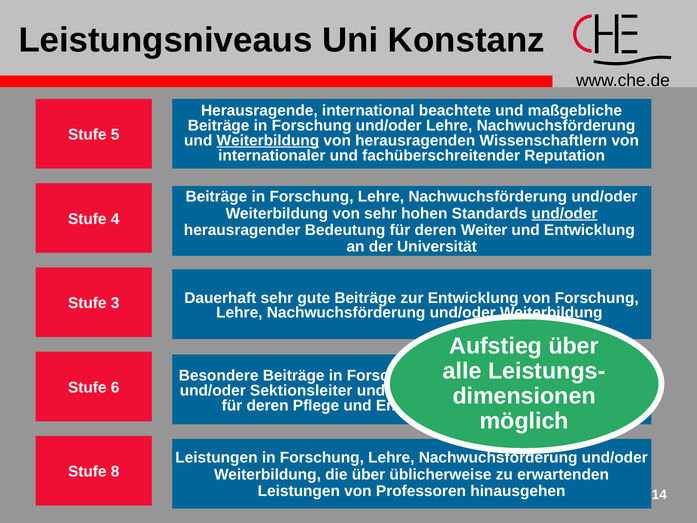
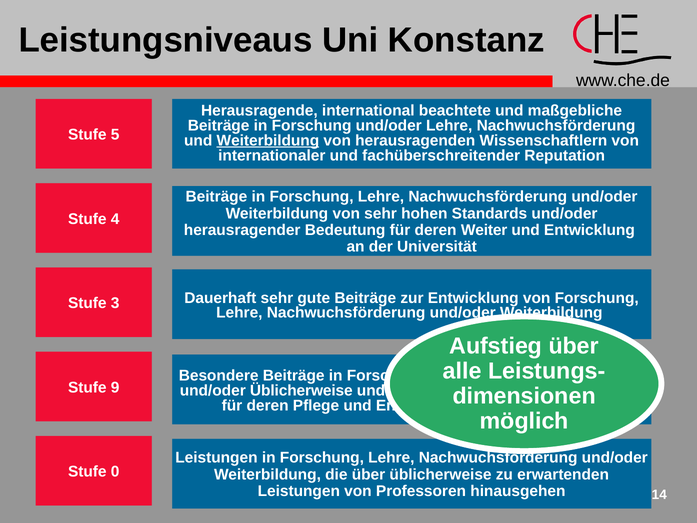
und/oder at (564, 213) underline: present -> none
6: 6 -> 9
und/oder Sektionsleiter: Sektionsleiter -> Üblicherweise
8: 8 -> 0
